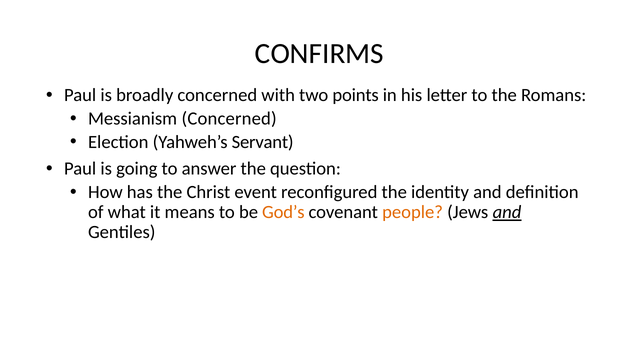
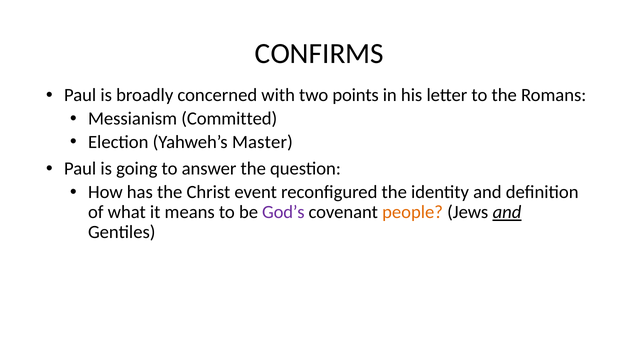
Messianism Concerned: Concerned -> Committed
Servant: Servant -> Master
God’s colour: orange -> purple
